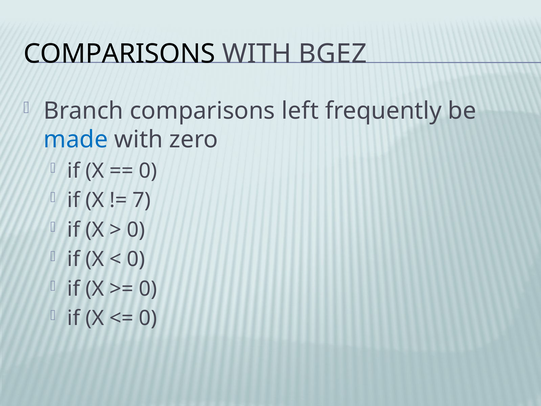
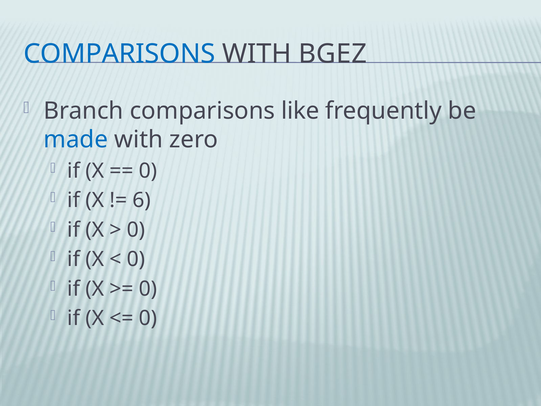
COMPARISONS at (119, 54) colour: black -> blue
left: left -> like
7: 7 -> 6
